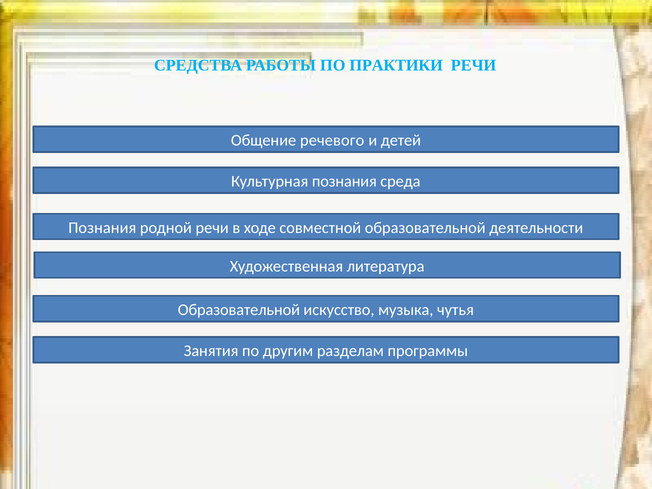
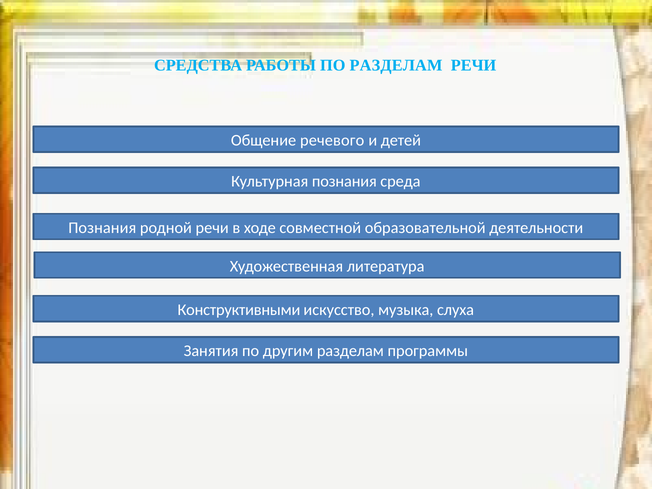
ПО ПРАКТИКИ: ПРАКТИКИ -> РАЗДЕЛАМ
Образовательной at (239, 310): Образовательной -> Конструктивными
чутья: чутья -> слуха
